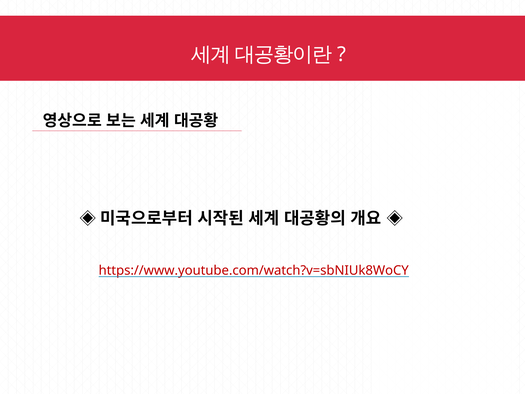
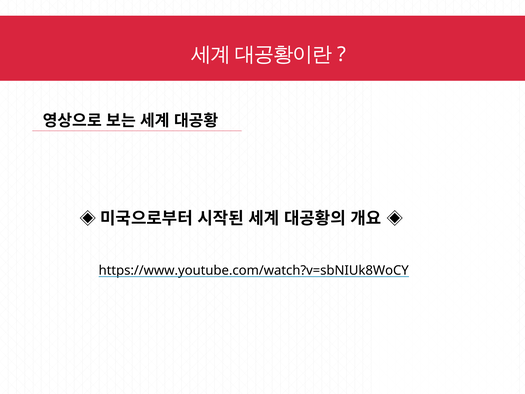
https://www.youtube.com/watch?v=sbNIUk8WoCY colour: red -> black
